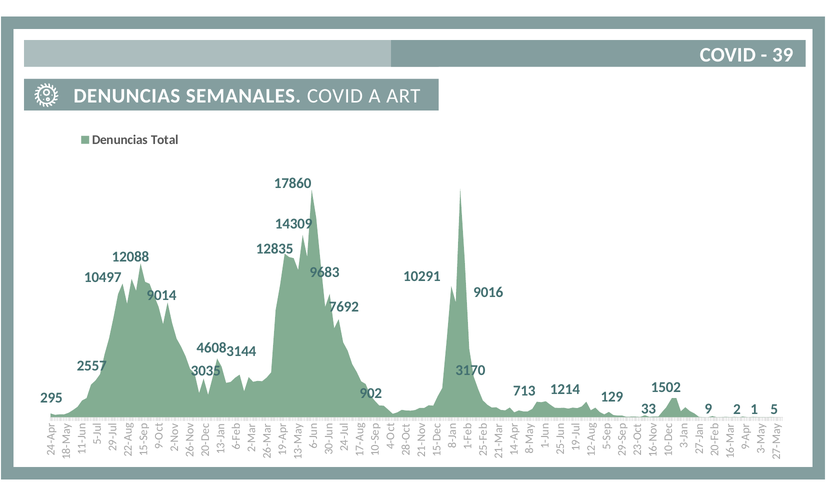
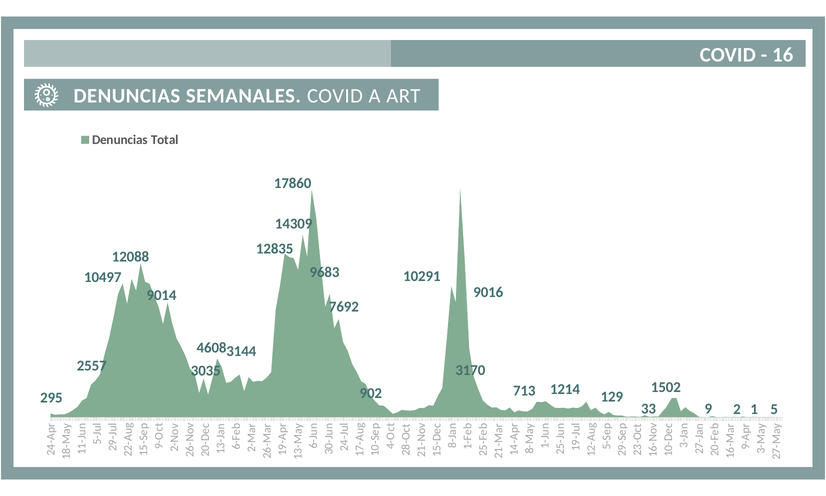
39: 39 -> 16
